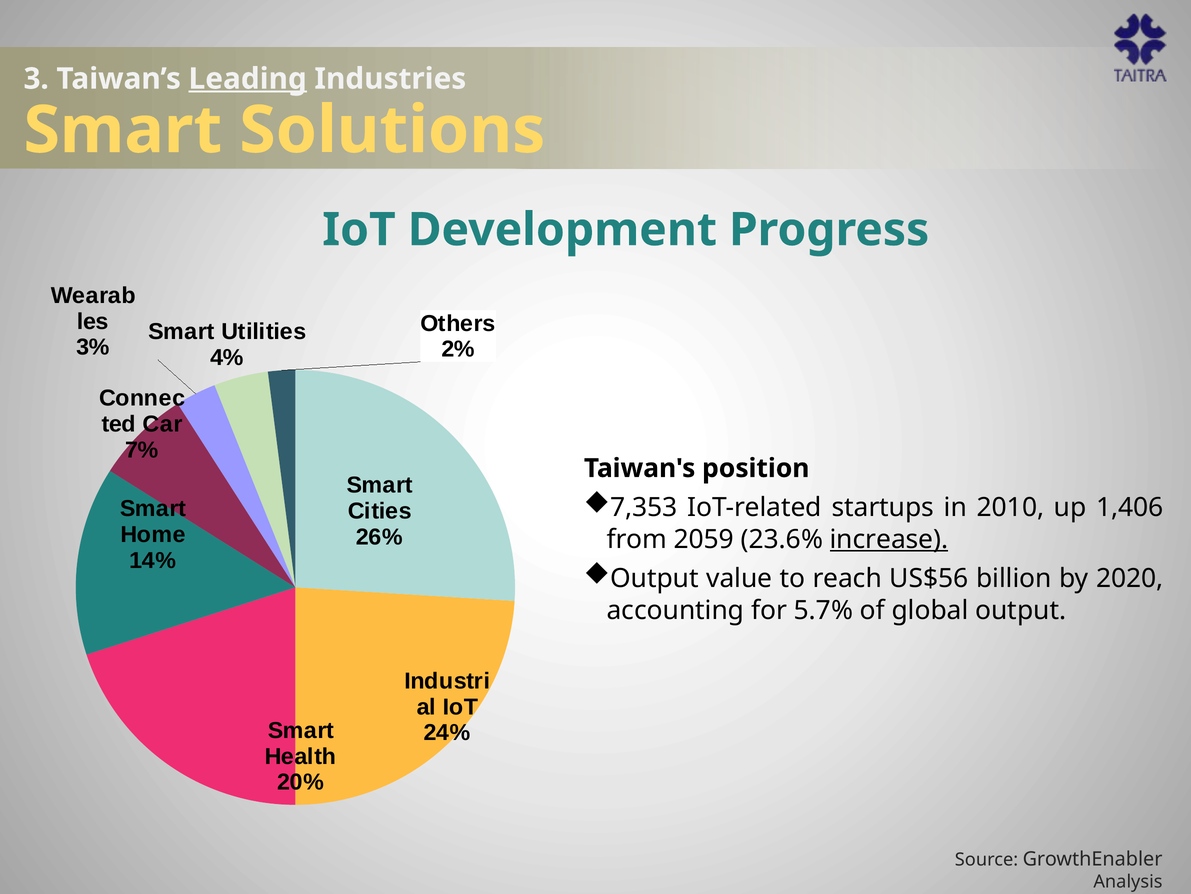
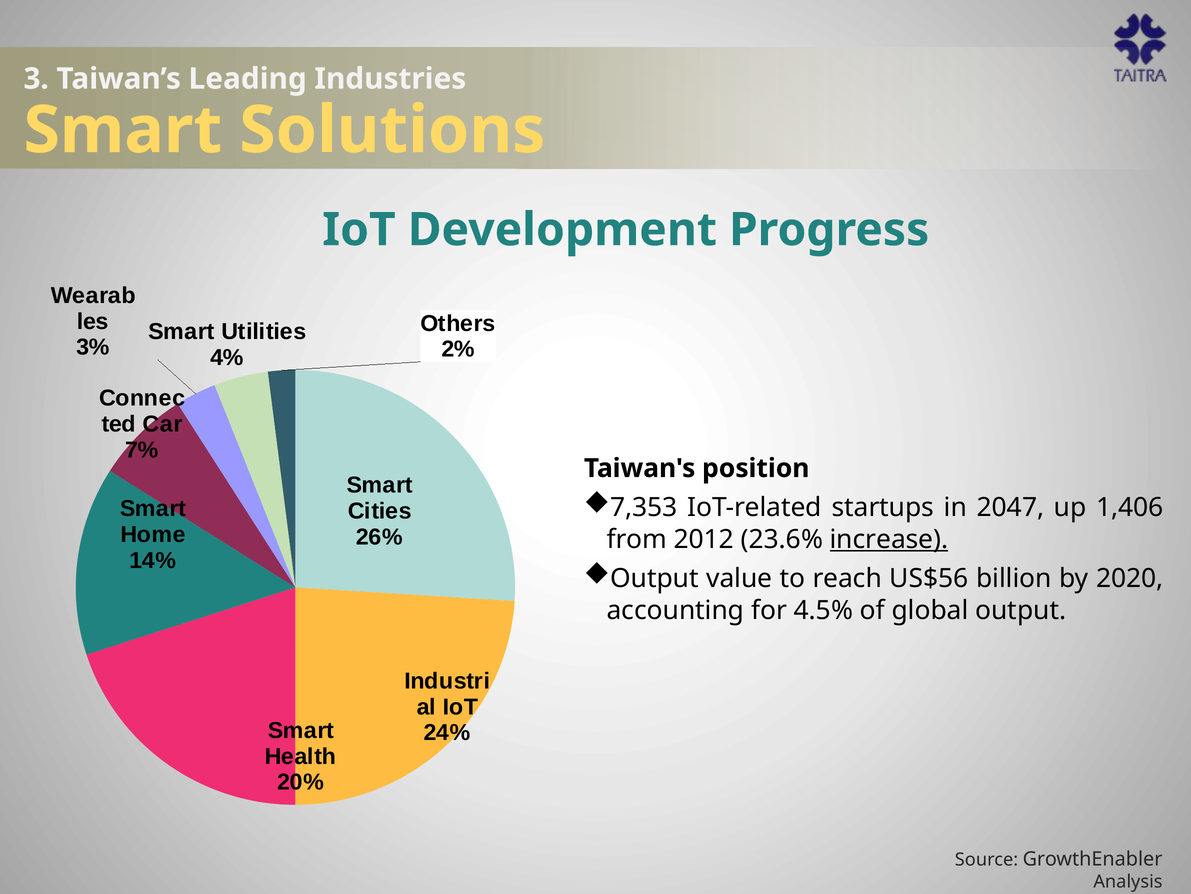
Leading underline: present -> none
2010: 2010 -> 2047
2059: 2059 -> 2012
5.7%: 5.7% -> 4.5%
